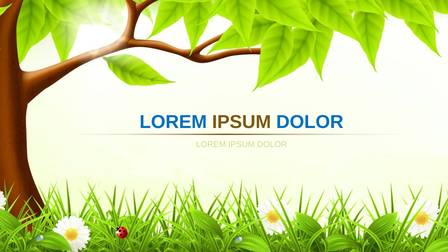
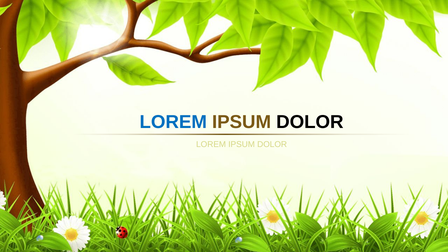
DOLOR at (310, 122) colour: blue -> black
